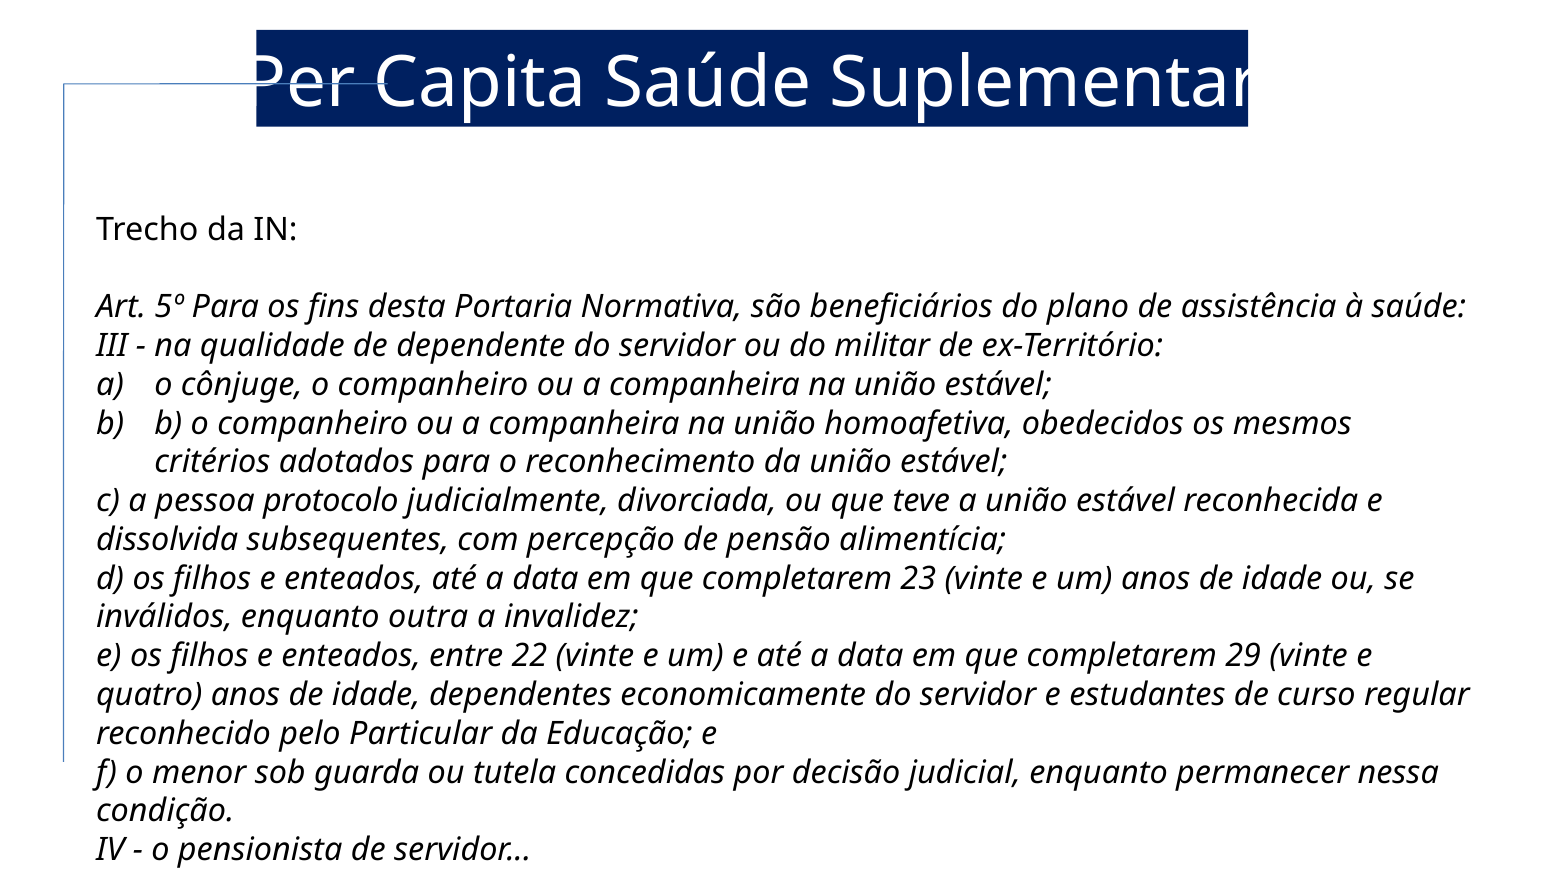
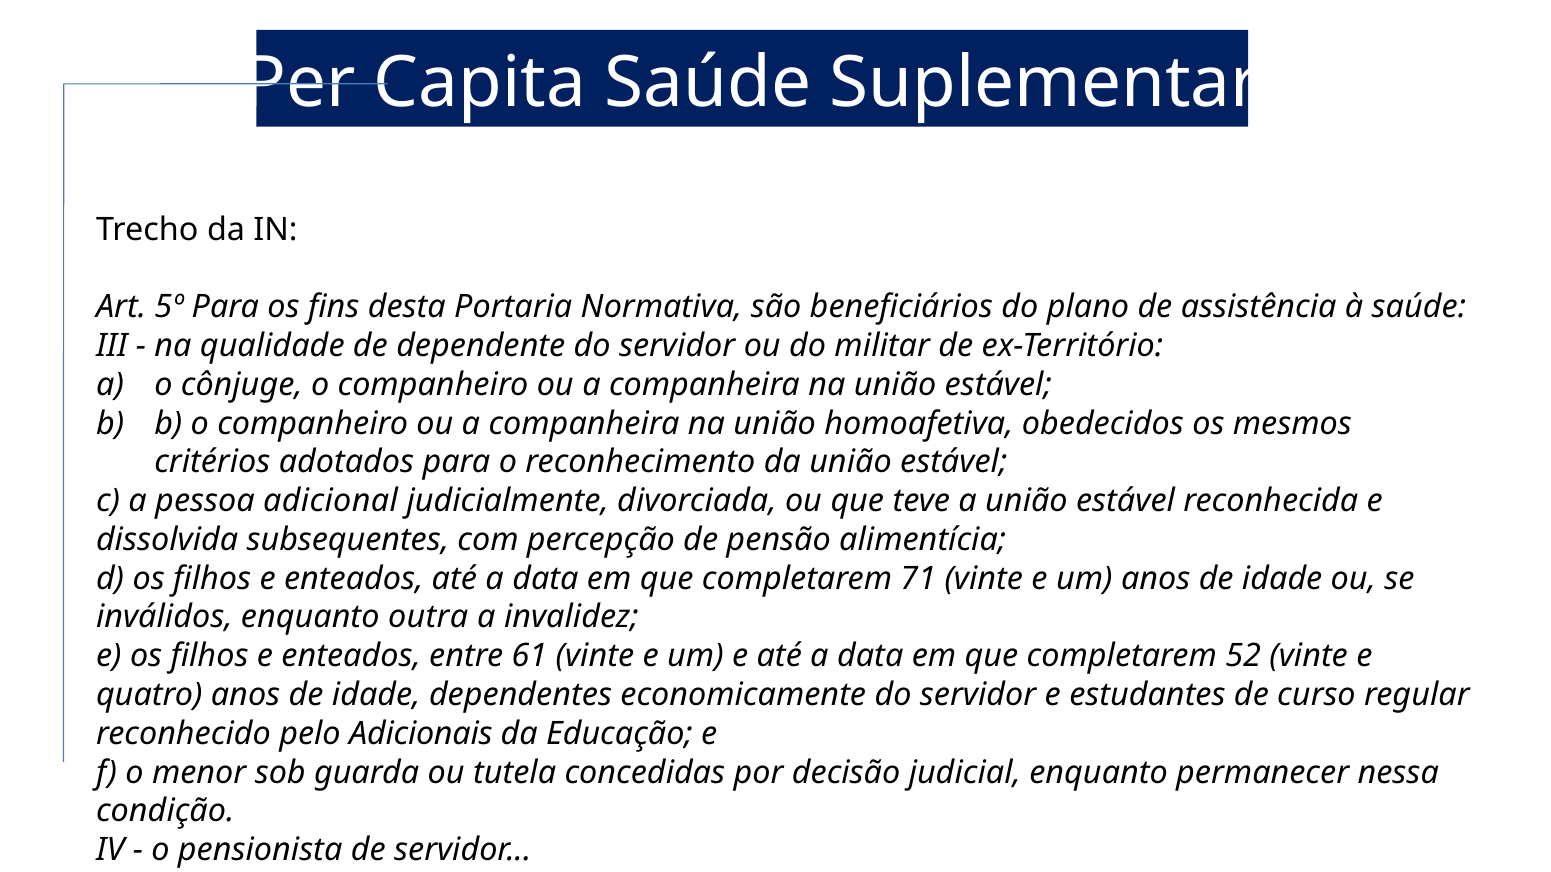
protocolo: protocolo -> adicional
23: 23 -> 71
22: 22 -> 61
29: 29 -> 52
Particular: Particular -> Adicionais
